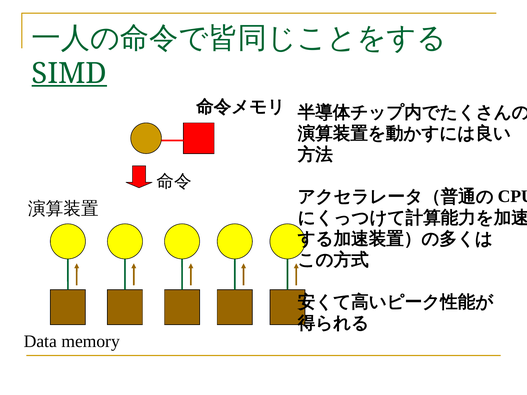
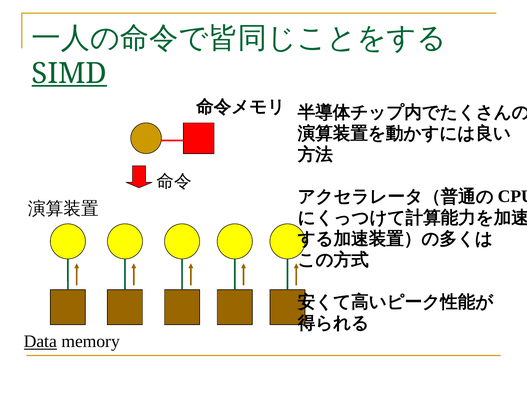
Data underline: none -> present
